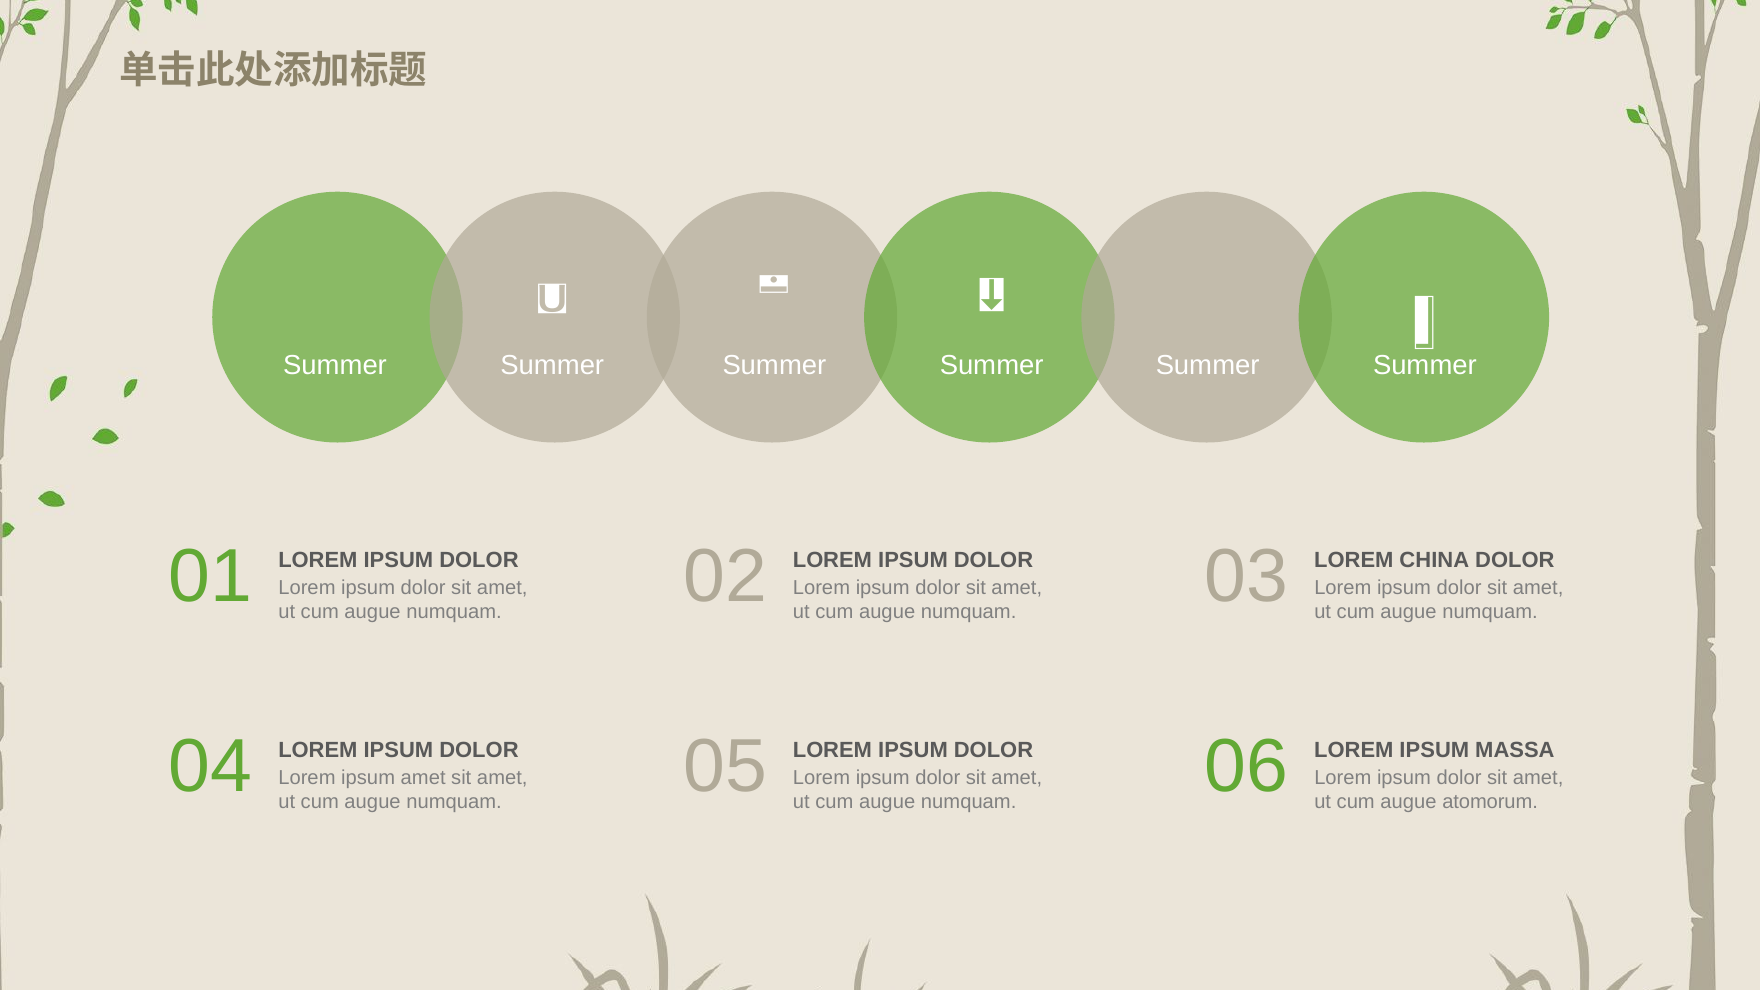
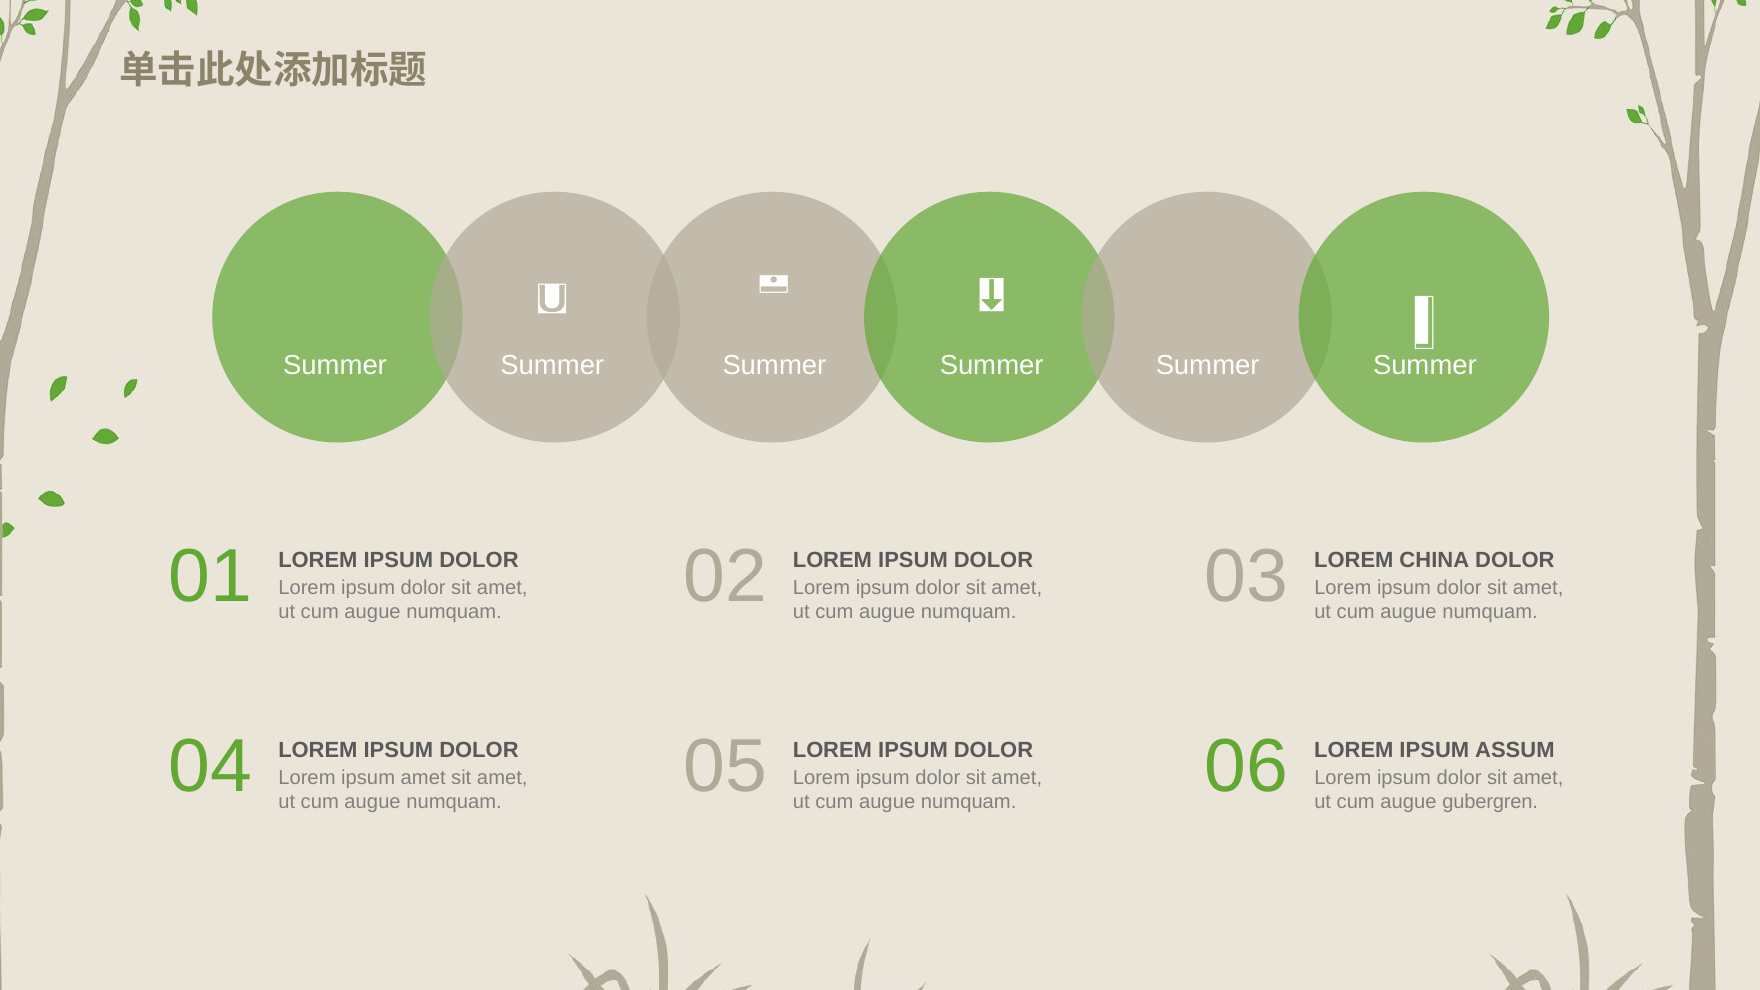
MASSA: MASSA -> ASSUM
atomorum: atomorum -> gubergren
